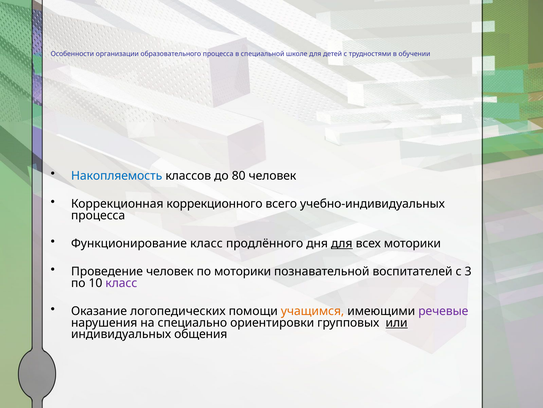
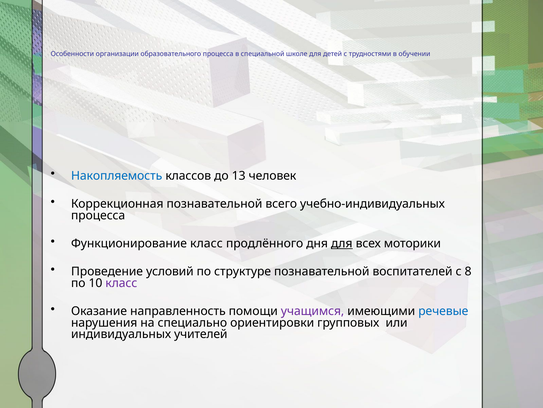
80: 80 -> 13
Коррекционная коррекционного: коррекционного -> познавательной
Проведение человек: человек -> условий
по моторики: моторики -> структуре
3: 3 -> 8
логопедических: логопедических -> направленность
учащимся colour: orange -> purple
речевые colour: purple -> blue
или underline: present -> none
общения: общения -> учителей
